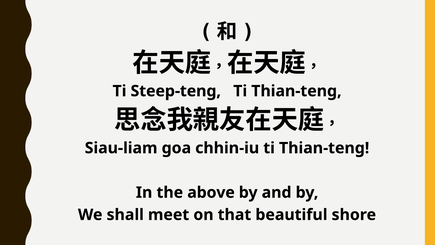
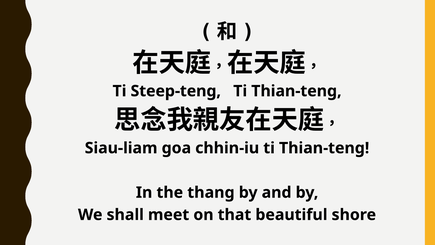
above: above -> thang
